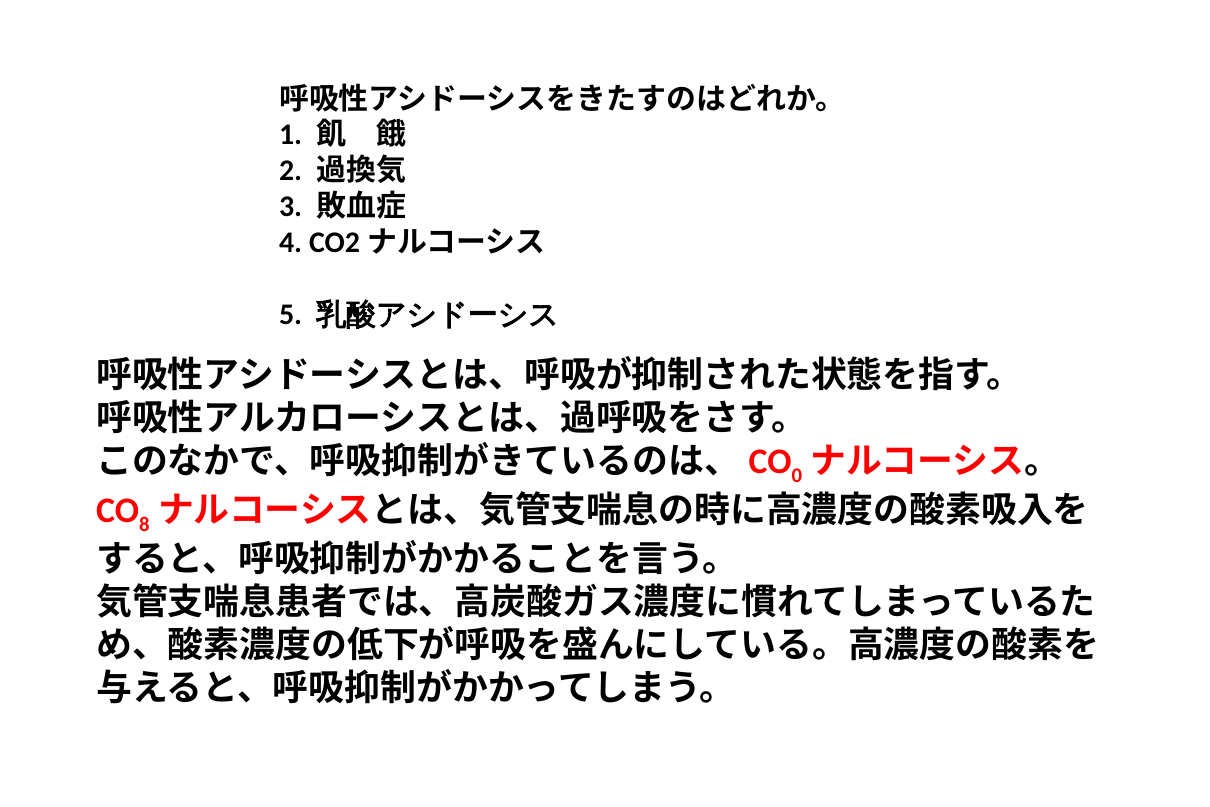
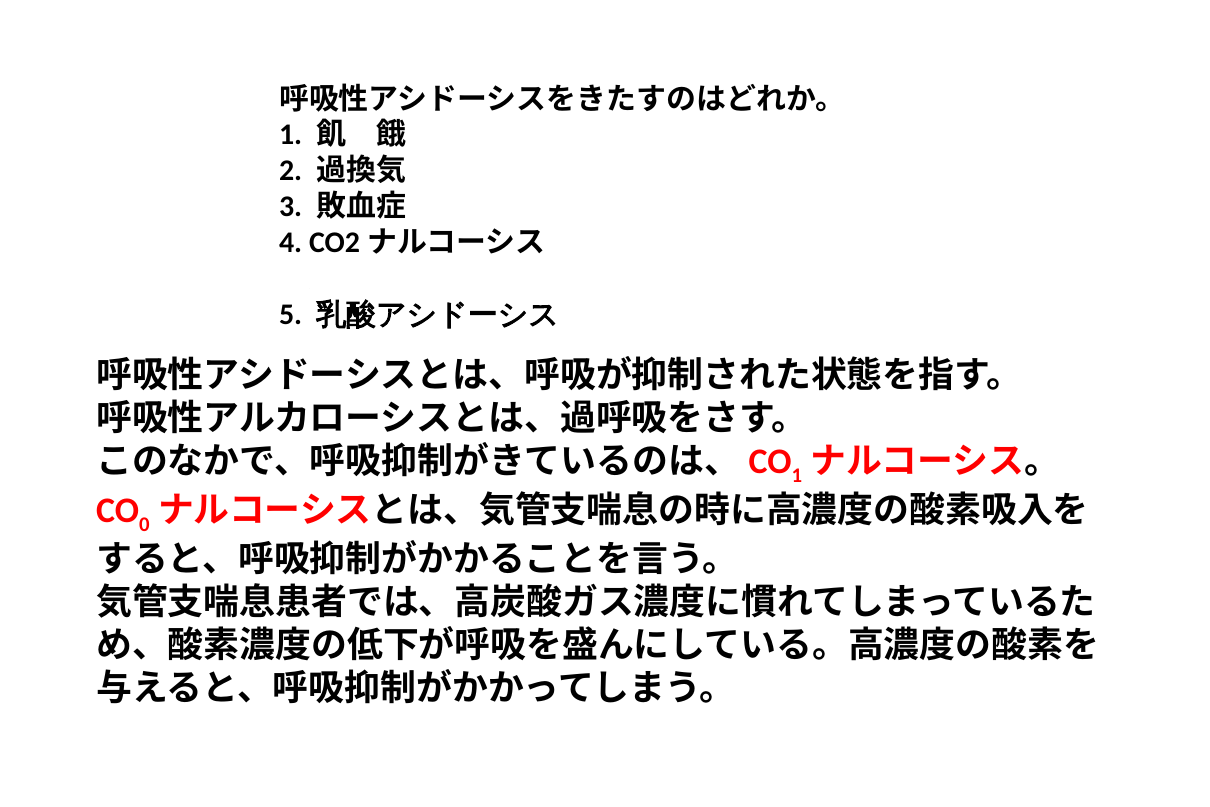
0 at (797, 475): 0 -> 1
8: 8 -> 0
